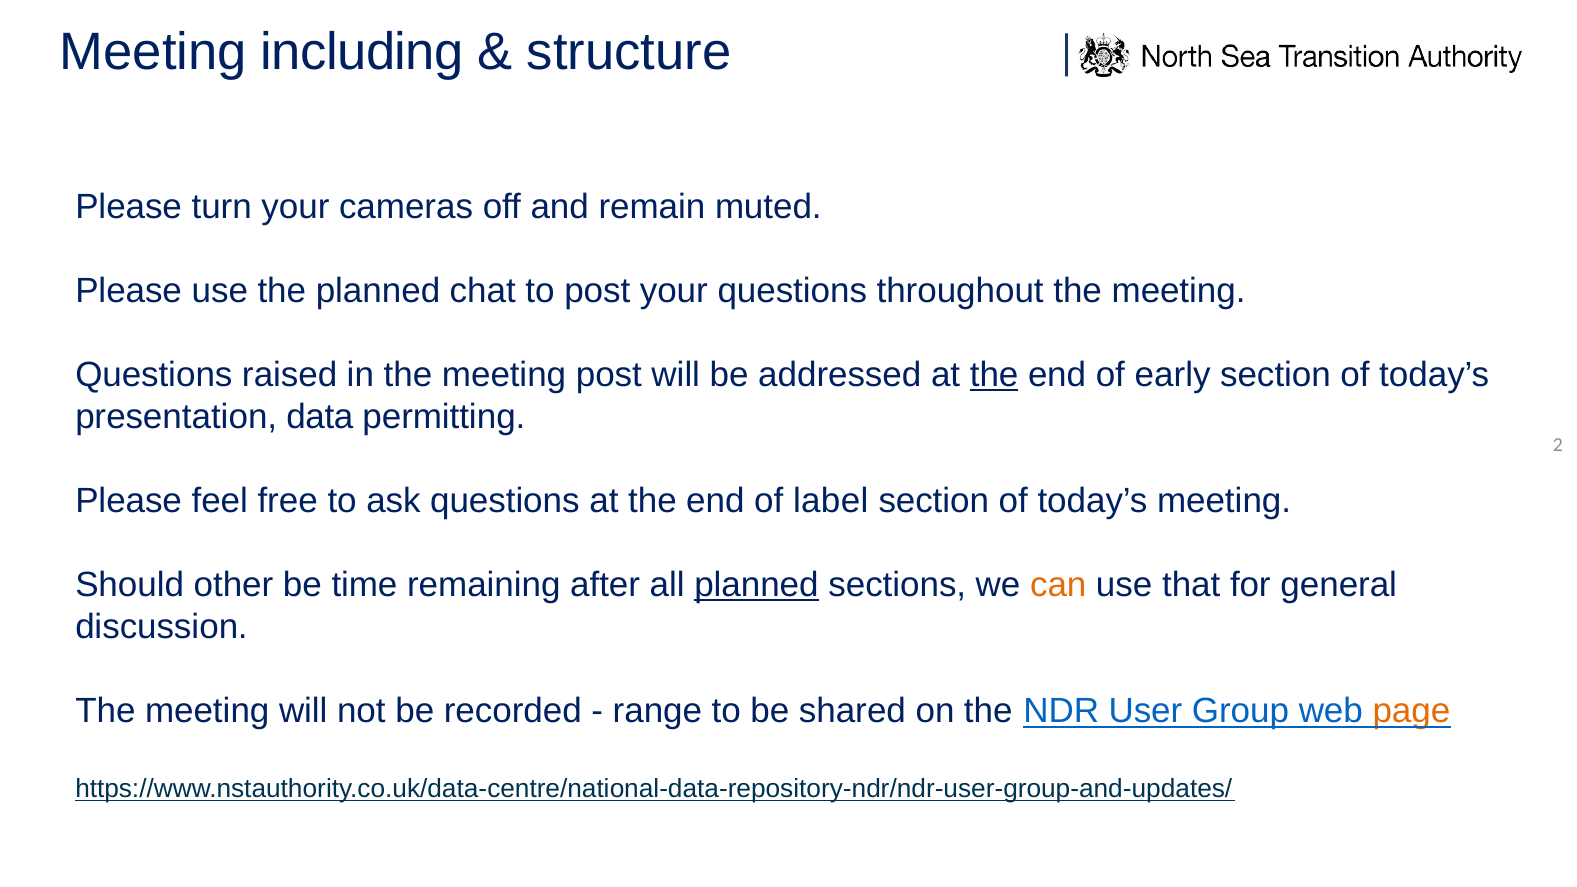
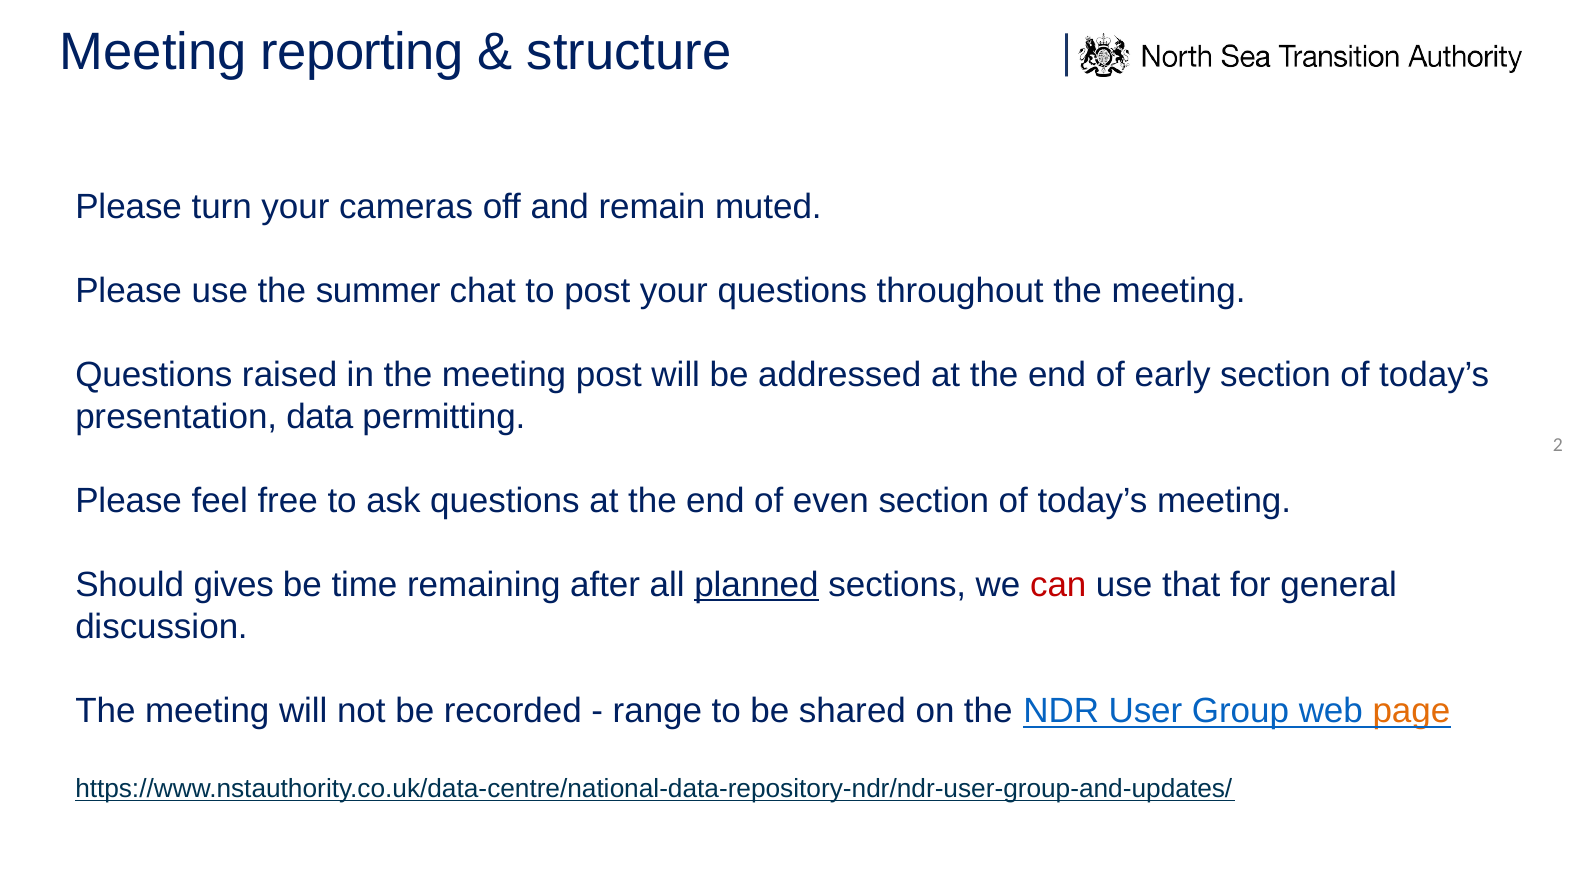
including: including -> reporting
the planned: planned -> summer
the at (994, 375) underline: present -> none
label: label -> even
other: other -> gives
can colour: orange -> red
